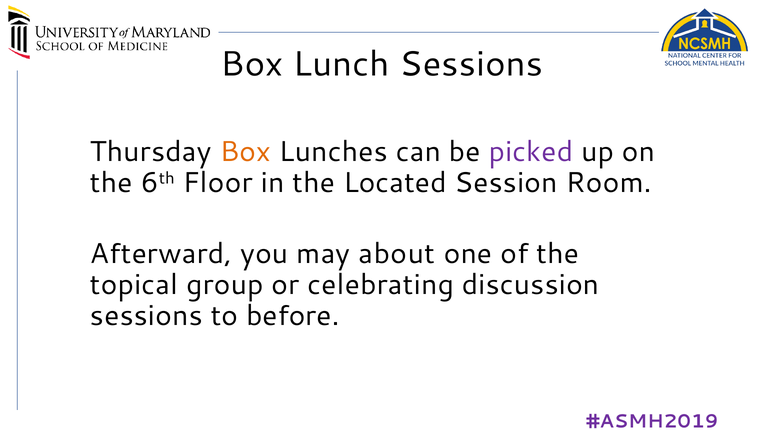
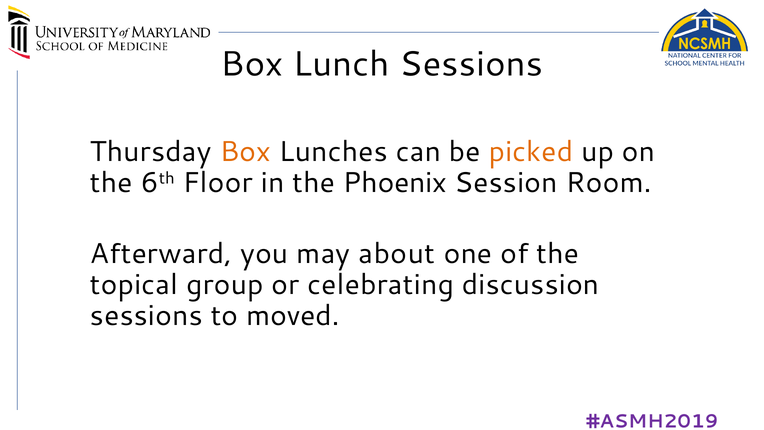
picked colour: purple -> orange
Located: Located -> Phoenix
before: before -> moved
